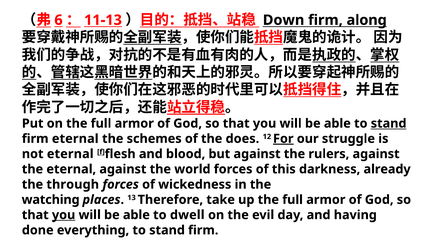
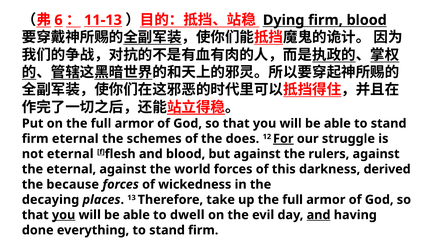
Down: Down -> Dying
firm along: along -> blood
stand at (389, 123) underline: present -> none
already: already -> derived
through: through -> because
watching: watching -> decaying
and at (319, 215) underline: none -> present
